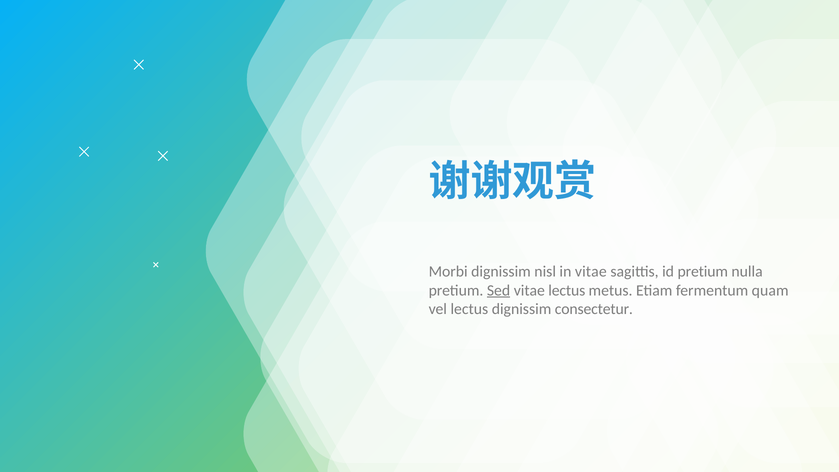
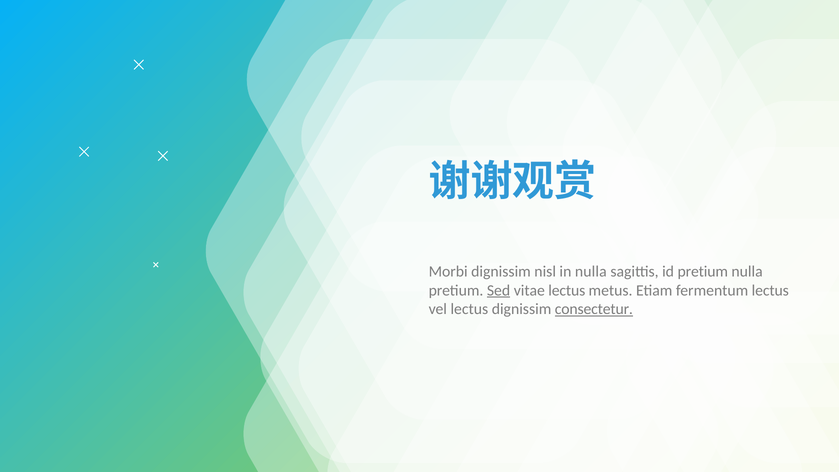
in vitae: vitae -> nulla
fermentum quam: quam -> lectus
consectetur underline: none -> present
